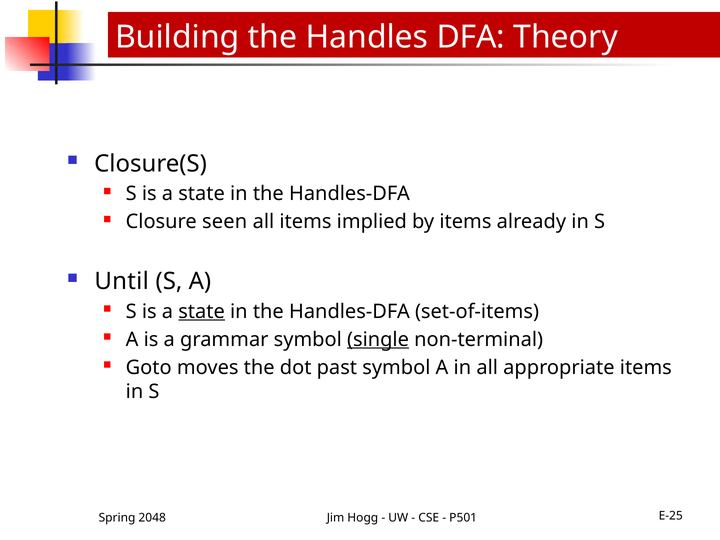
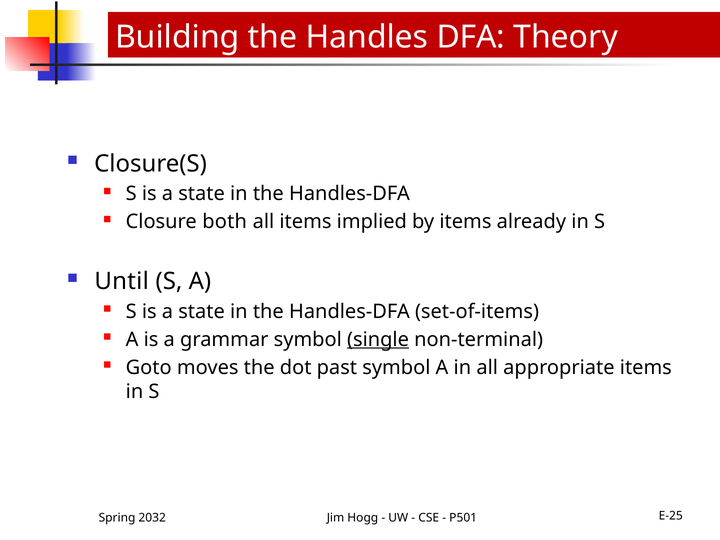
seen: seen -> both
state at (202, 311) underline: present -> none
2048: 2048 -> 2032
